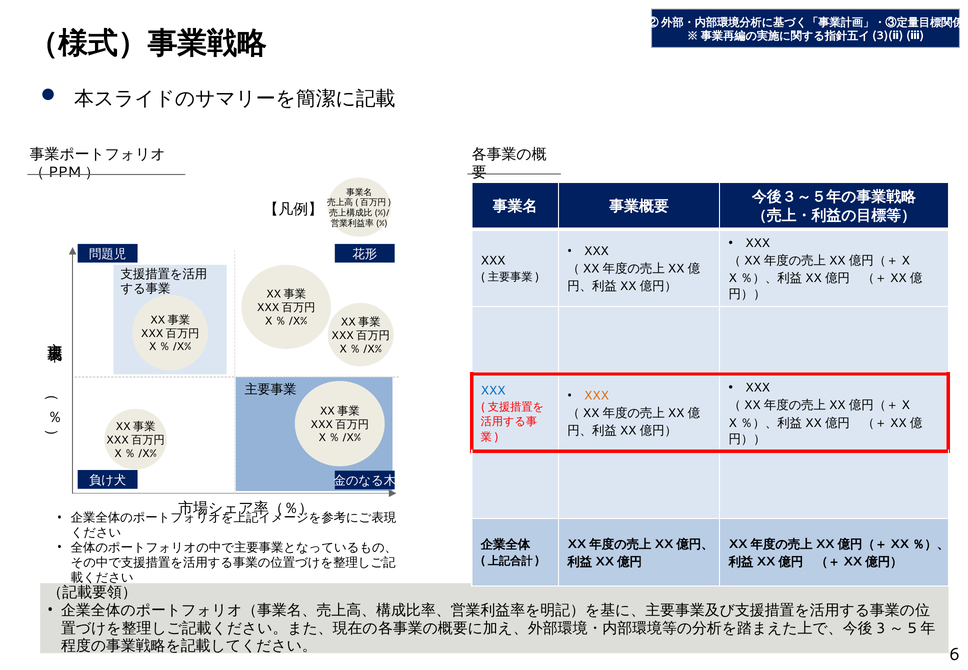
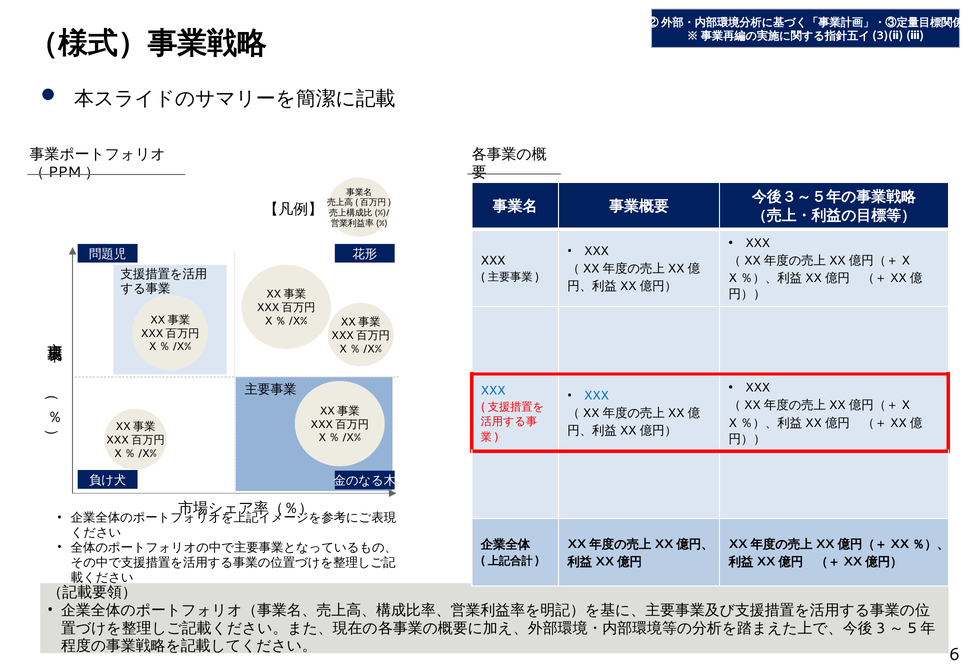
XXX at (596, 396) colour: orange -> blue
